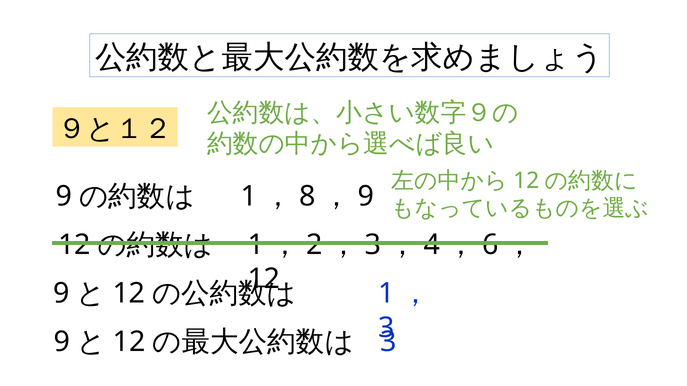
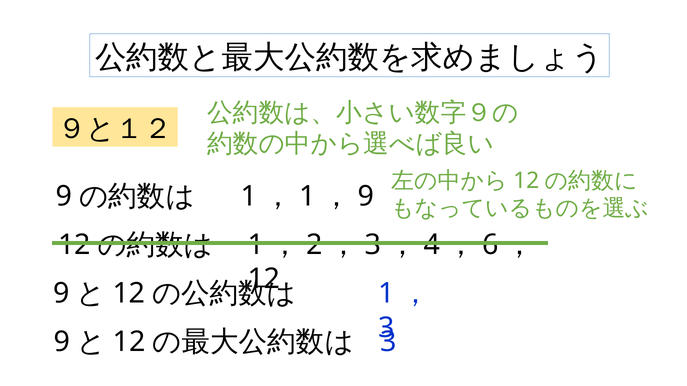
8 at (307, 196): 8 -> 1
